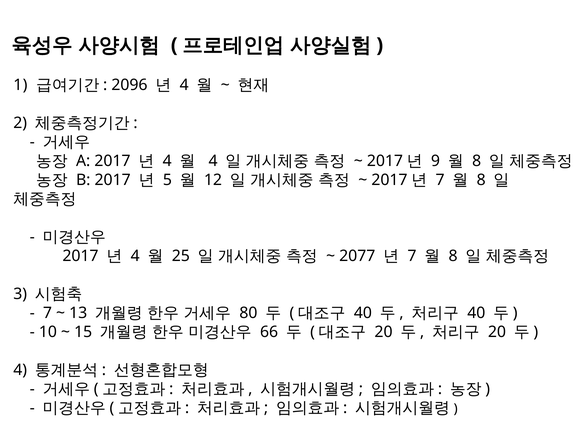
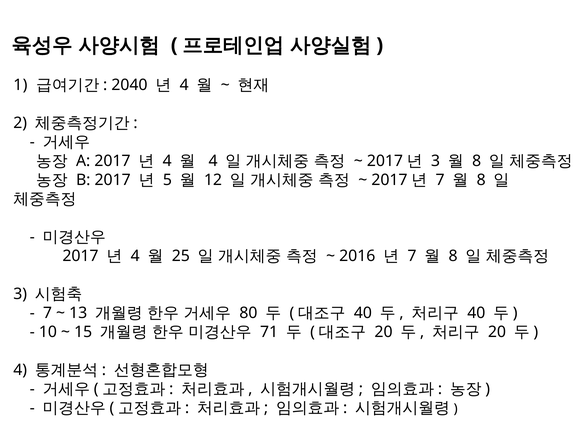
2096: 2096 -> 2040
9 at (436, 161): 9 -> 3
2077: 2077 -> 2016
66: 66 -> 71
